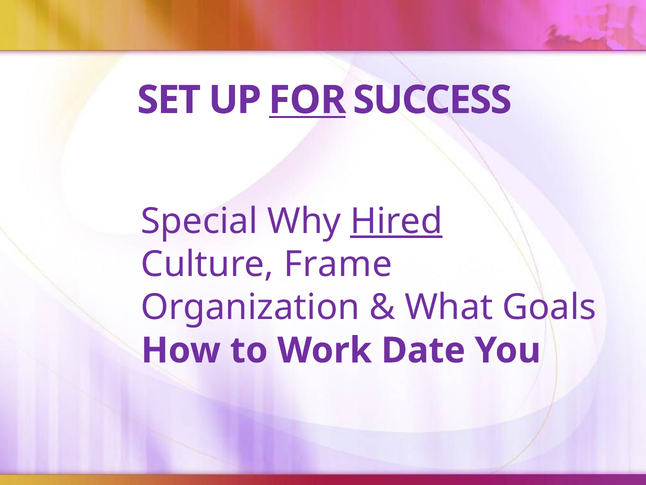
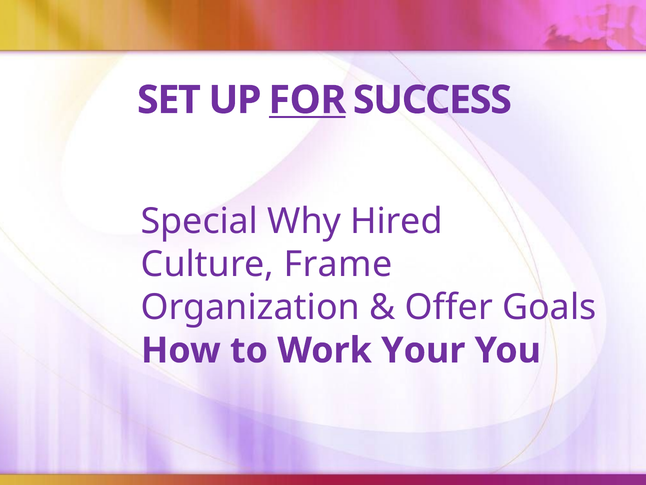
Hired underline: present -> none
What: What -> Offer
Date: Date -> Your
